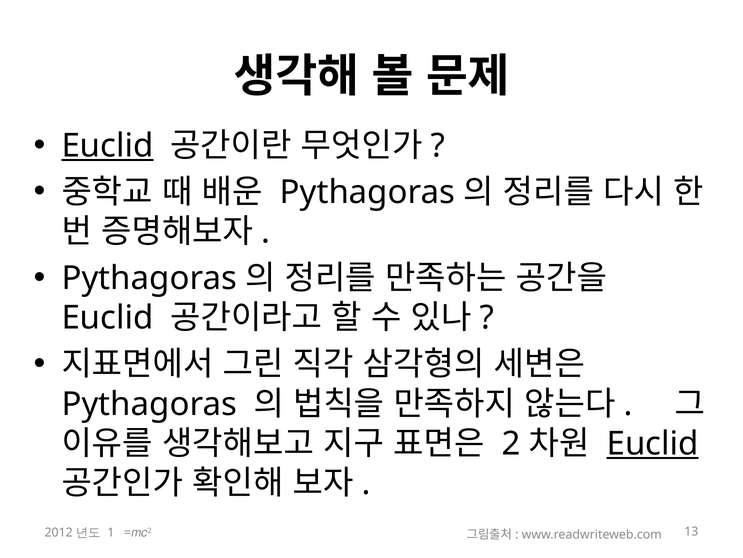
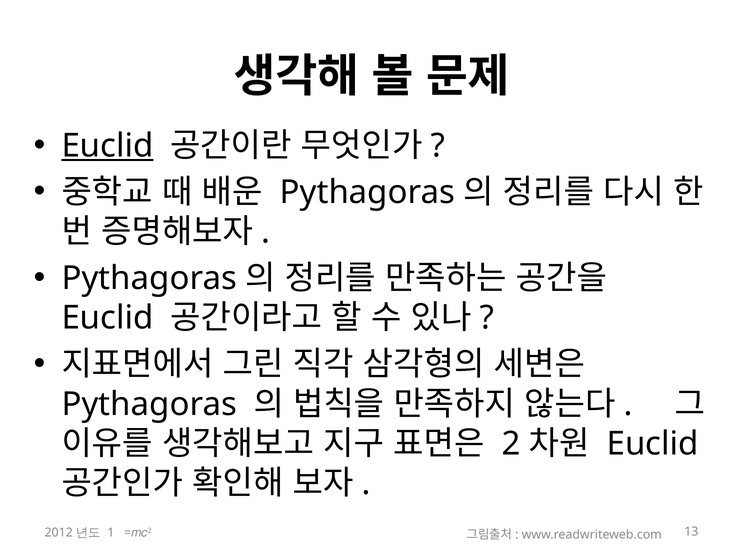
Euclid at (653, 443) underline: present -> none
